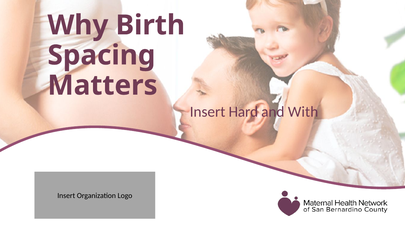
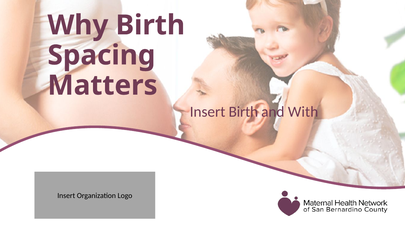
Insert Hard: Hard -> Birth
